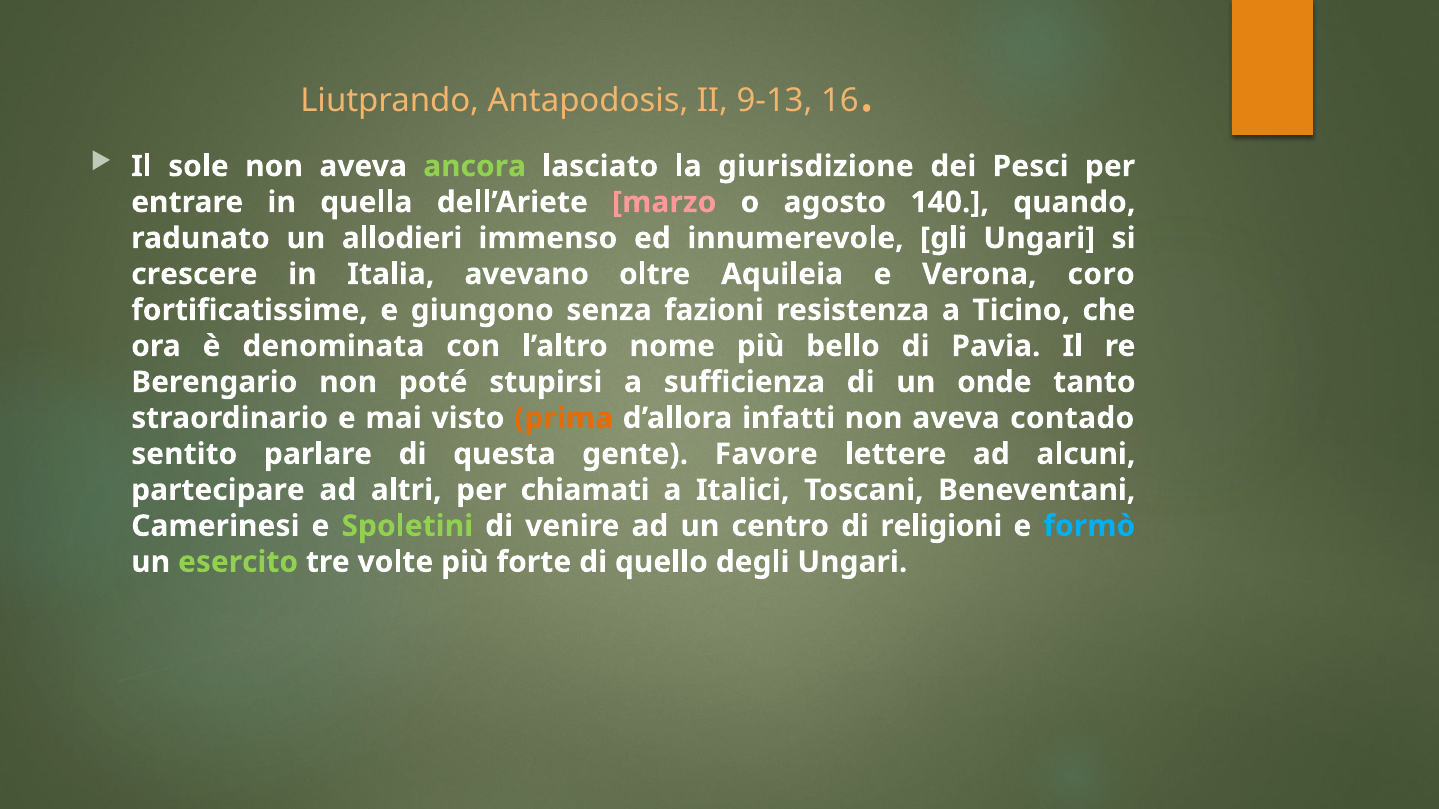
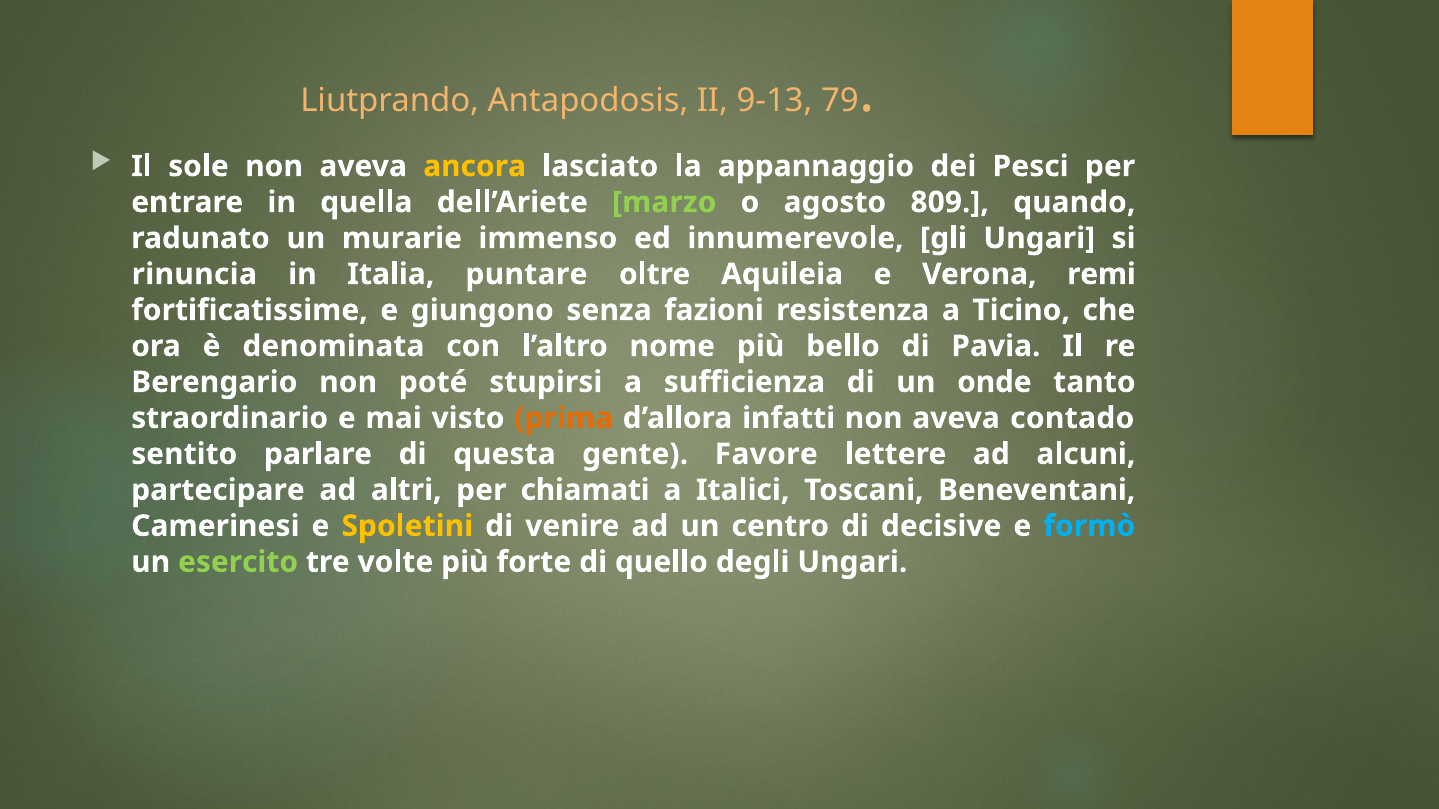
16: 16 -> 79
ancora colour: light green -> yellow
giurisdizione: giurisdizione -> appannaggio
marzo colour: pink -> light green
140: 140 -> 809
allodieri: allodieri -> murarie
crescere: crescere -> rinuncia
avevano: avevano -> puntare
coro: coro -> remi
Spoletini colour: light green -> yellow
religioni: religioni -> decisive
